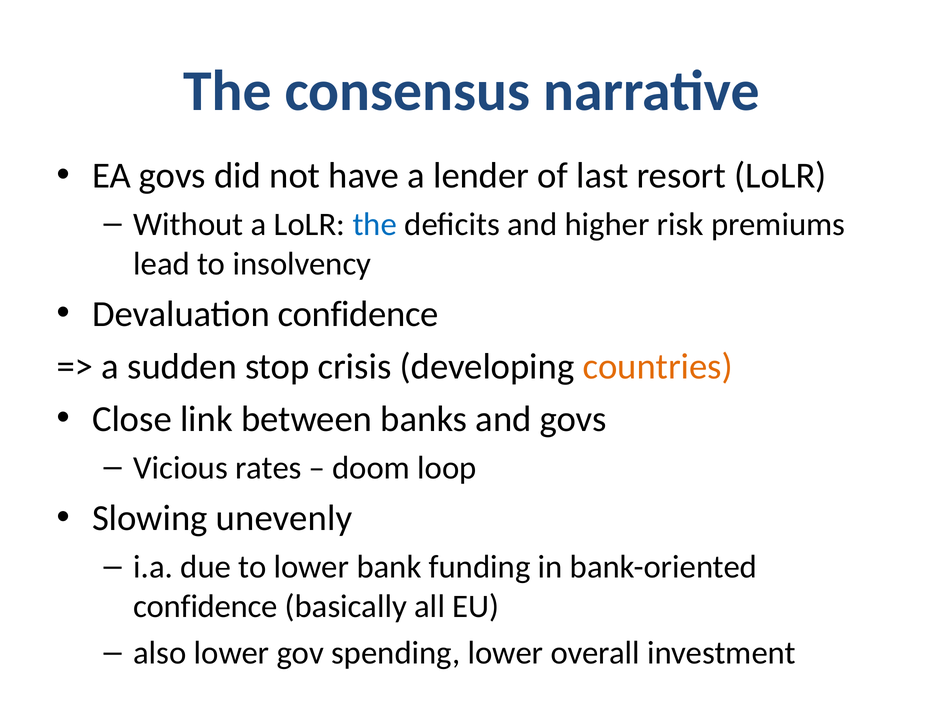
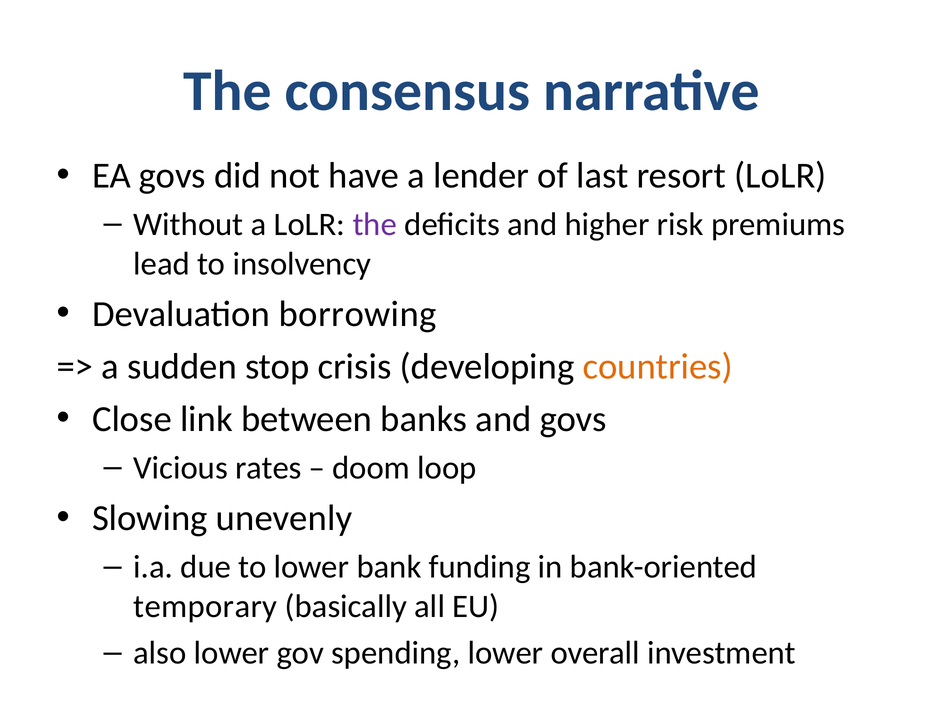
the at (375, 224) colour: blue -> purple
Devaluation confidence: confidence -> borrowing
confidence at (206, 606): confidence -> temporary
